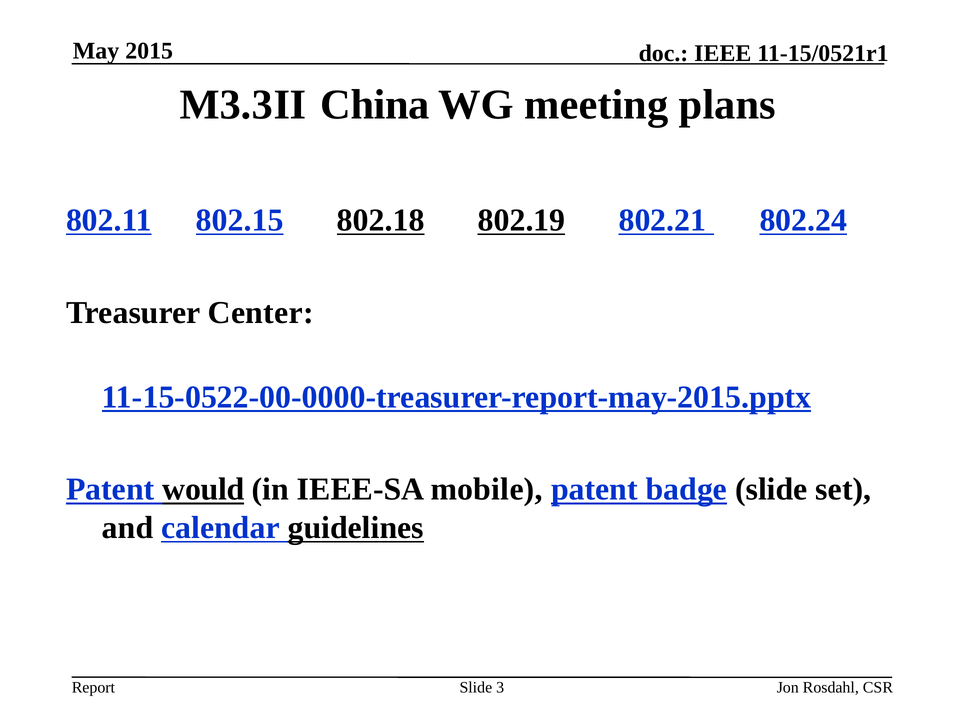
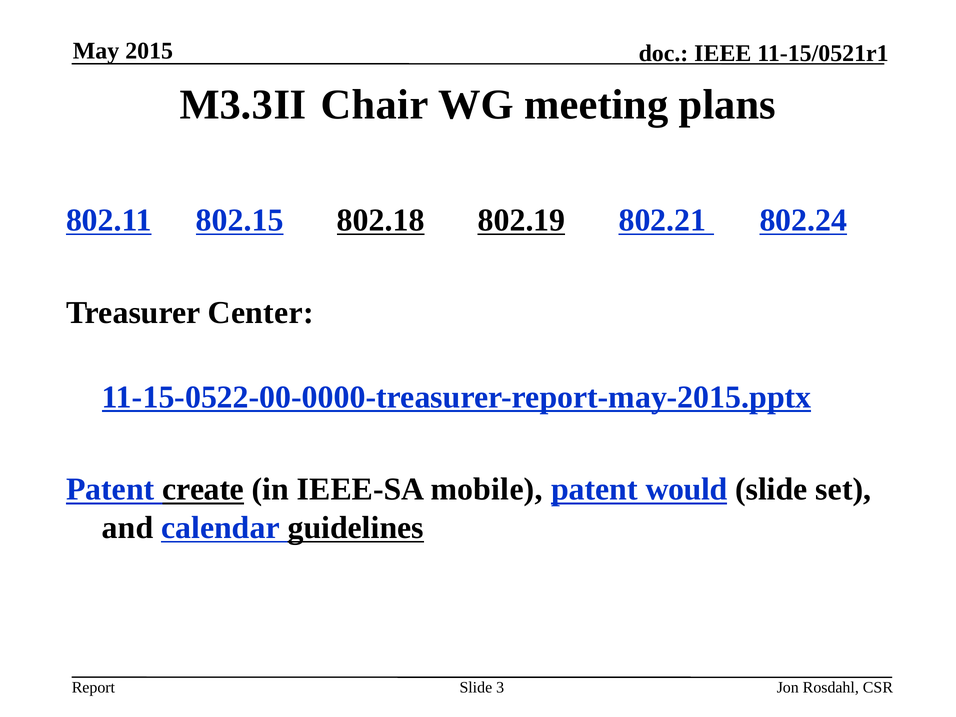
China: China -> Chair
would: would -> create
badge: badge -> would
